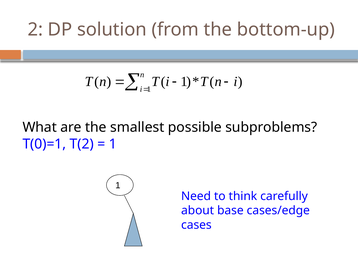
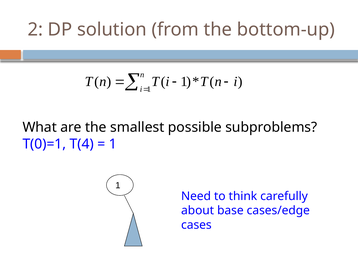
T(2: T(2 -> T(4
